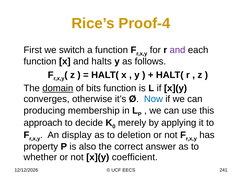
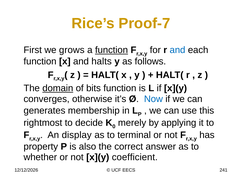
Proof-4: Proof-4 -> Proof-7
switch: switch -> grows
function at (111, 50) underline: none -> present
and at (177, 50) colour: purple -> blue
producing: producing -> generates
approach: approach -> rightmost
deletion: deletion -> terminal
